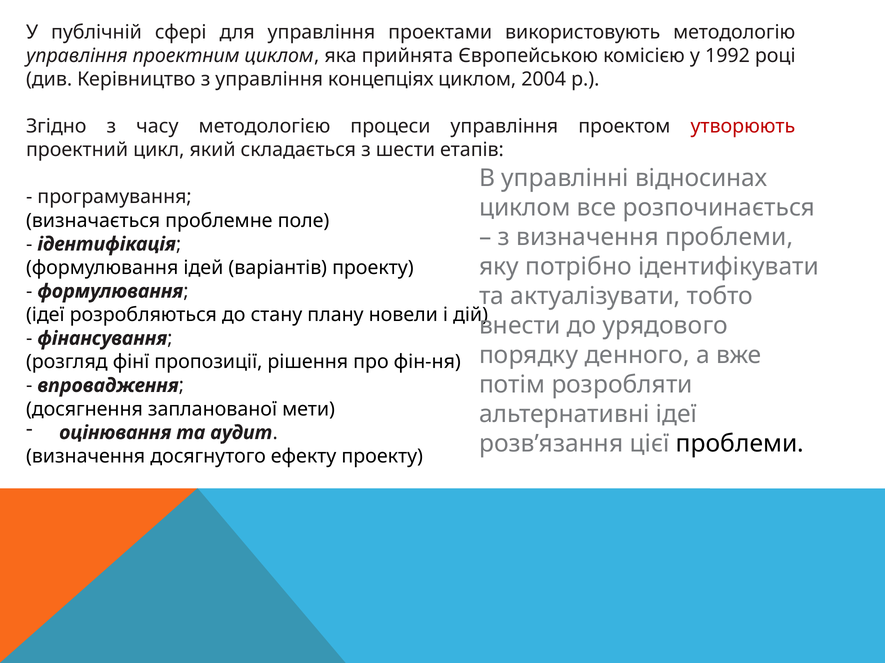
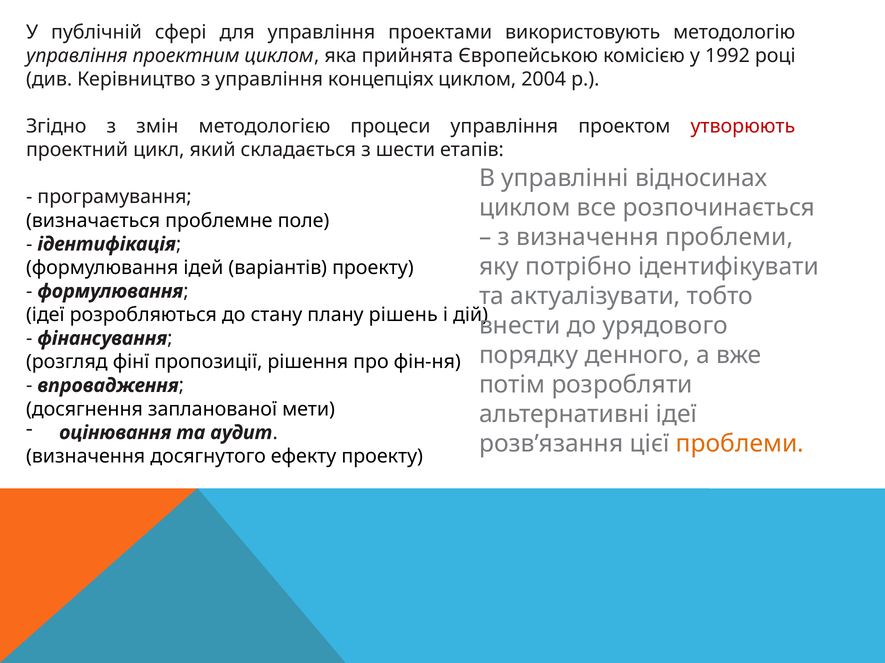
часу: часу -> змін
новели: новели -> рішень
проблеми at (740, 444) colour: black -> orange
